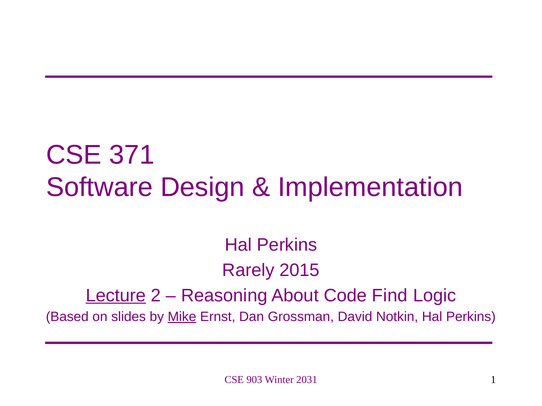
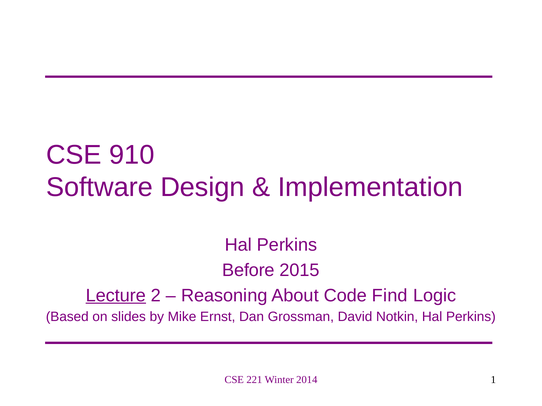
371: 371 -> 910
Rarely: Rarely -> Before
Mike underline: present -> none
903: 903 -> 221
2031: 2031 -> 2014
